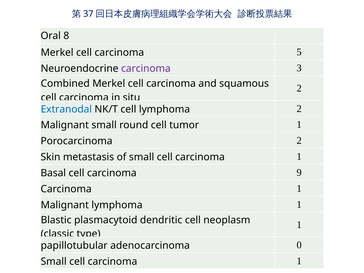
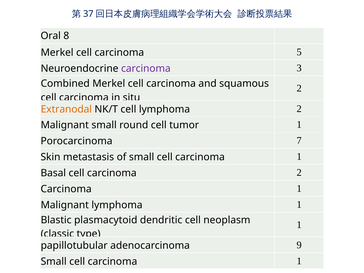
Extranodal colour: blue -> orange
Porocarcinoma 2: 2 -> 7
carcinoma 9: 9 -> 2
0: 0 -> 9
